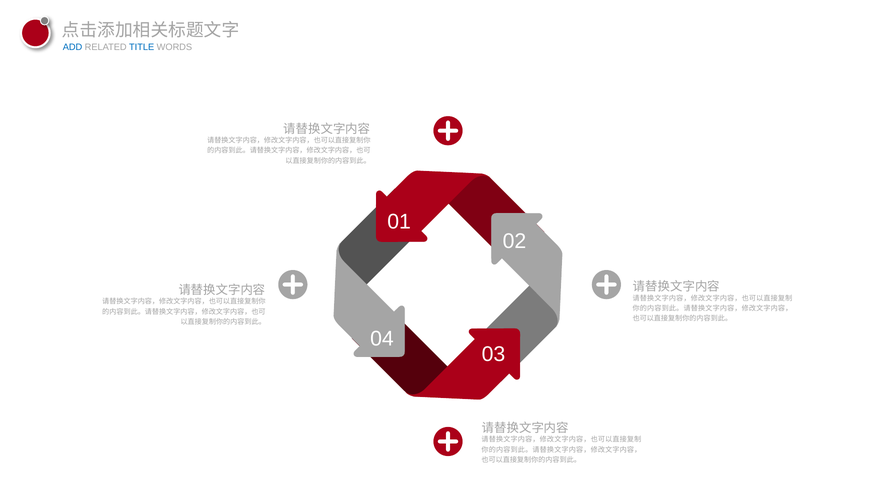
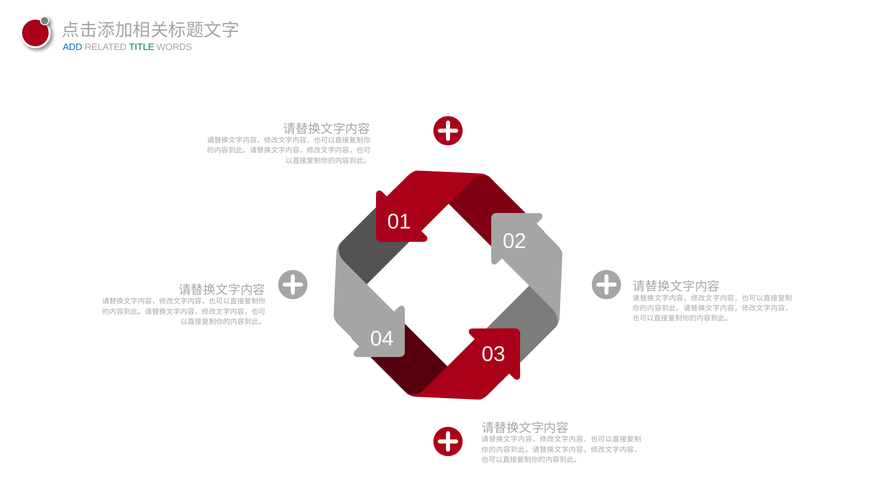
TITLE colour: blue -> green
